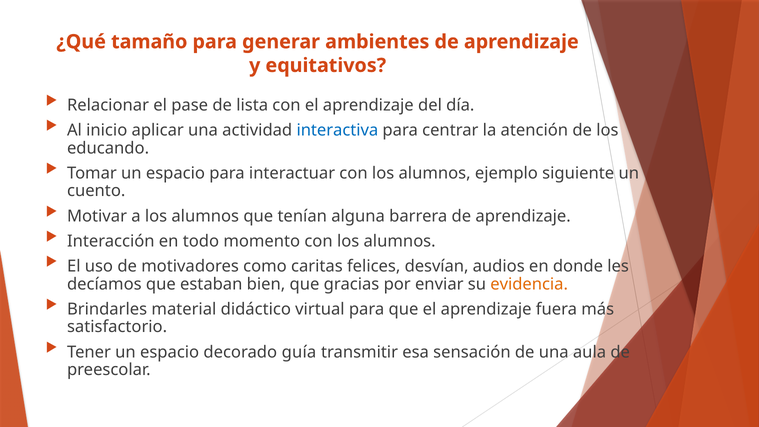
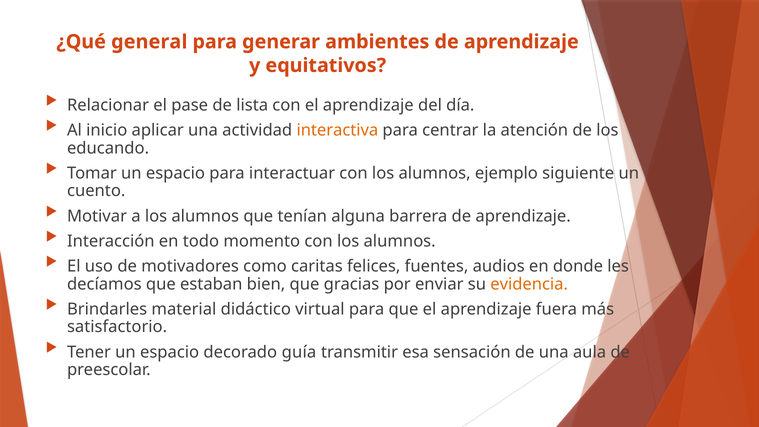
tamaño: tamaño -> general
interactiva colour: blue -> orange
desvían: desvían -> fuentes
